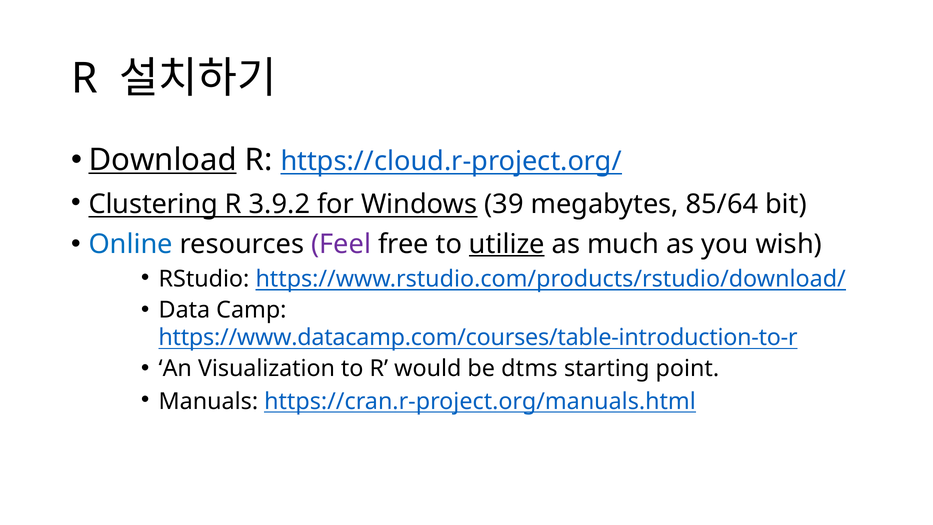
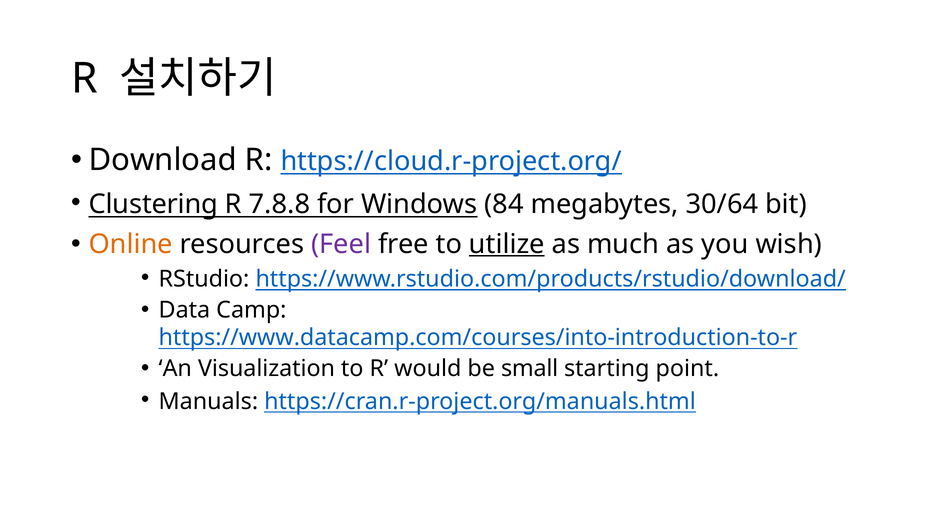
Download underline: present -> none
3.9.2: 3.9.2 -> 7.8.8
39: 39 -> 84
85/64: 85/64 -> 30/64
Online colour: blue -> orange
https://www.datacamp.com/courses/table-introduction-to-r: https://www.datacamp.com/courses/table-introduction-to-r -> https://www.datacamp.com/courses/into-introduction-to-r
dtms: dtms -> small
